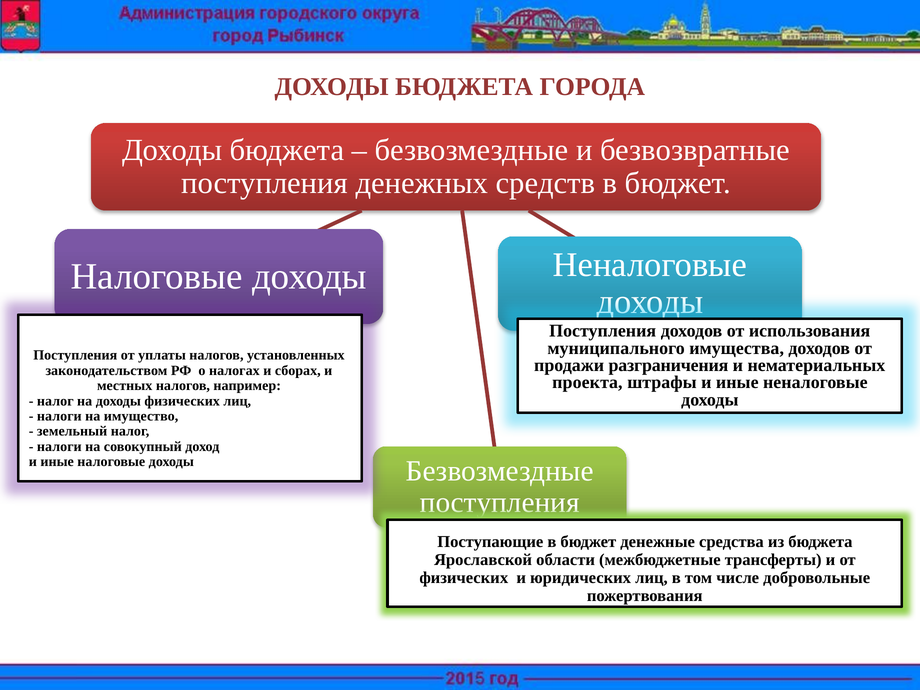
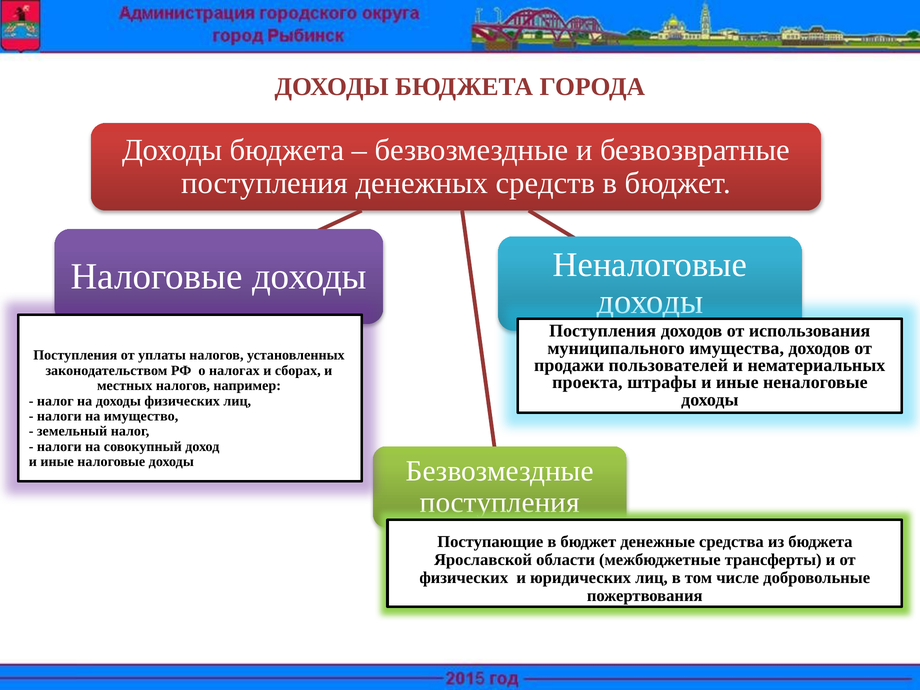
разграничения: разграничения -> пользователей
